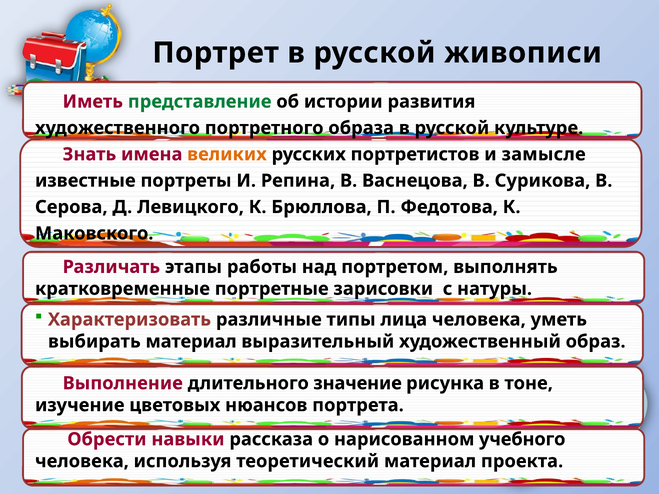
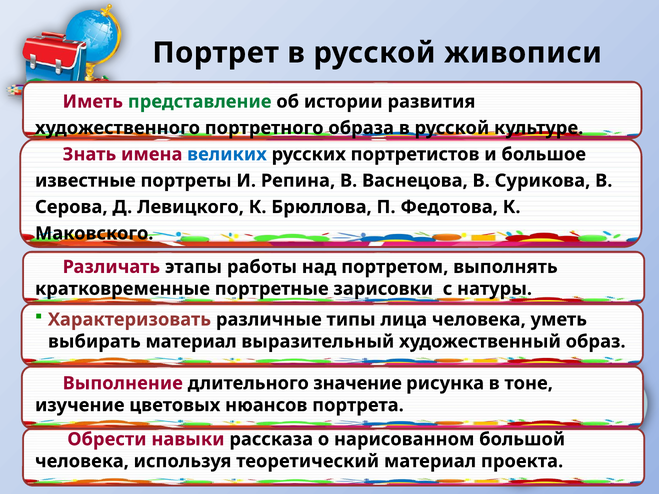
великих colour: orange -> blue
замысле: замысле -> большое
учебного: учебного -> большой
